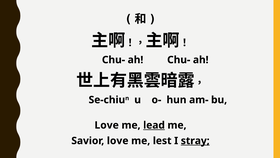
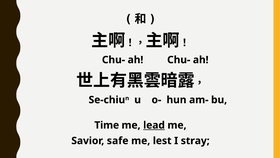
Love at (107, 125): Love -> Time
Savior love: love -> safe
stray underline: present -> none
